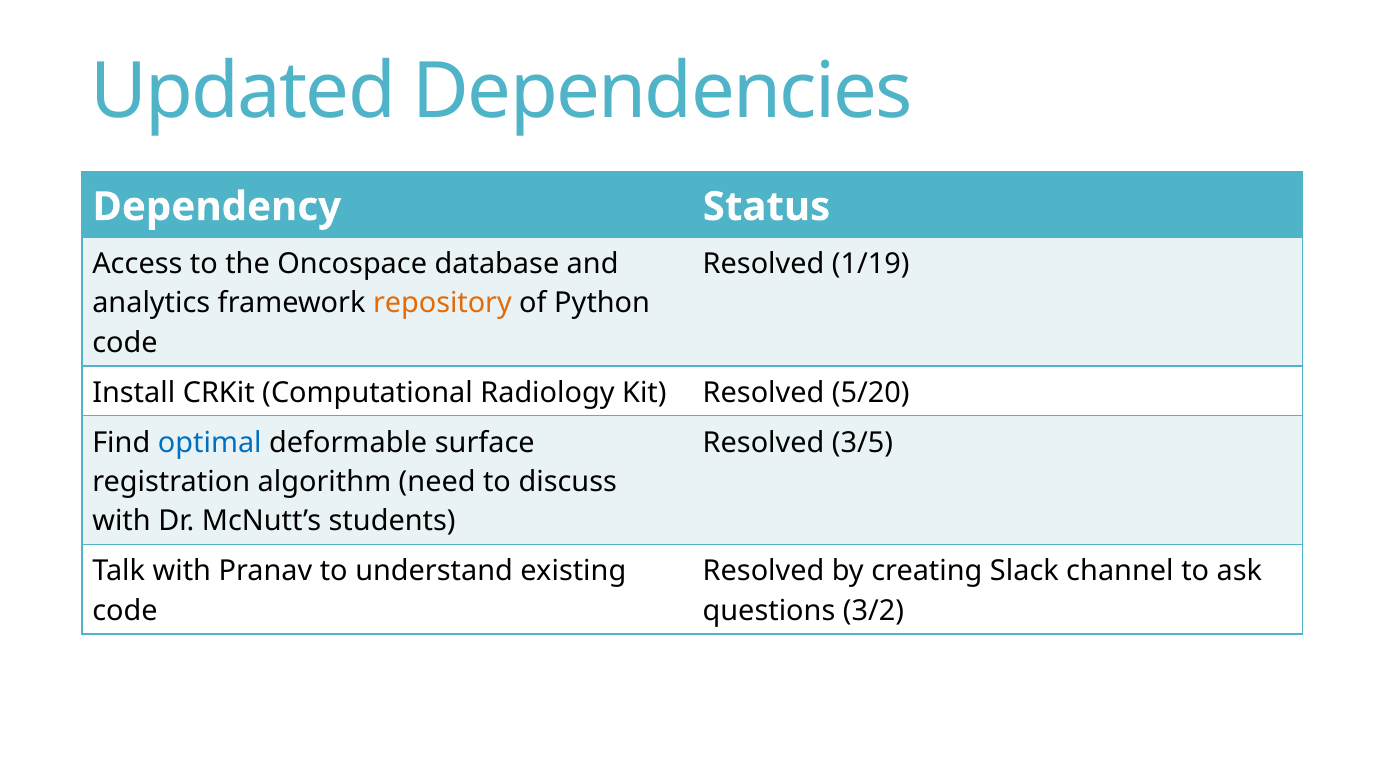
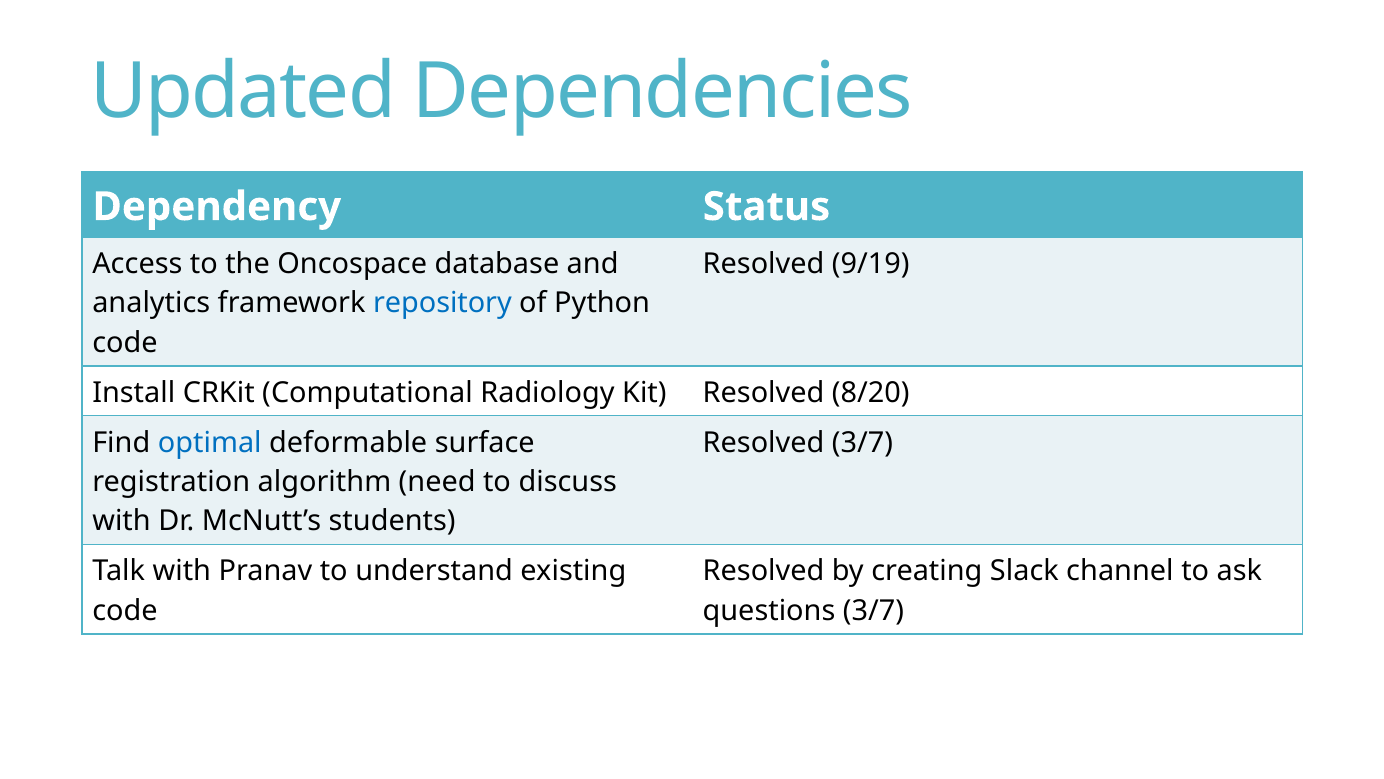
1/19: 1/19 -> 9/19
repository colour: orange -> blue
5/20: 5/20 -> 8/20
Resolved 3/5: 3/5 -> 3/7
questions 3/2: 3/2 -> 3/7
